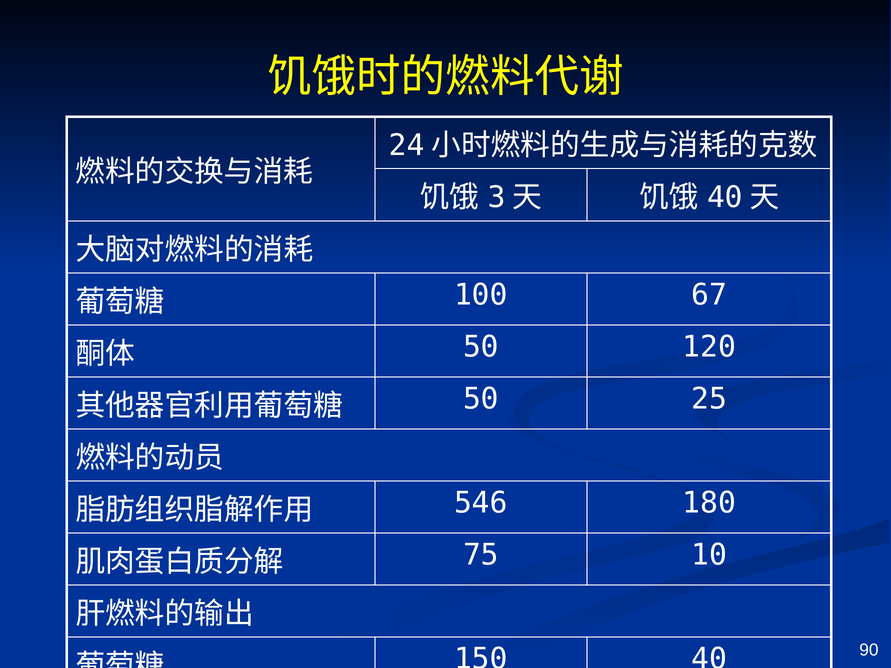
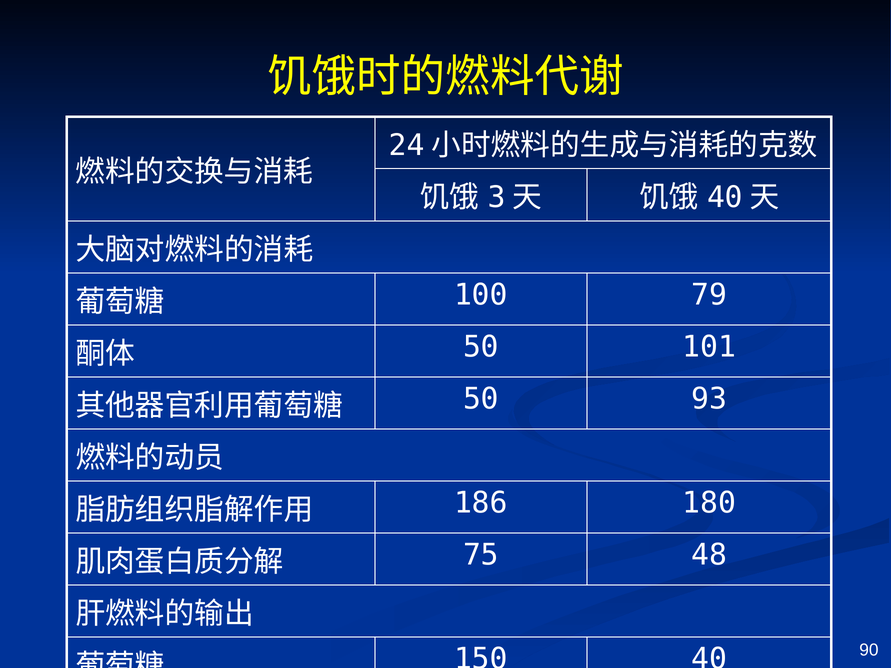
67: 67 -> 79
120: 120 -> 101
25: 25 -> 93
546: 546 -> 186
10: 10 -> 48
